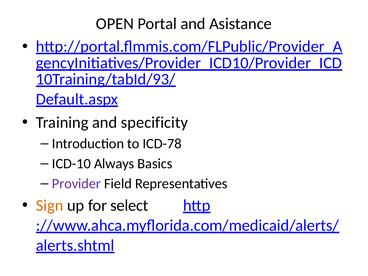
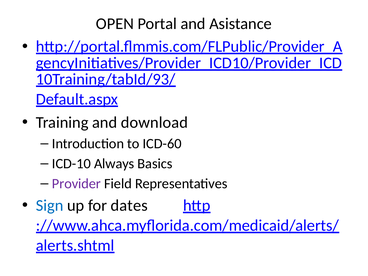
specificity: specificity -> download
ICD-78: ICD-78 -> ICD-60
Sign colour: orange -> blue
select: select -> dates
